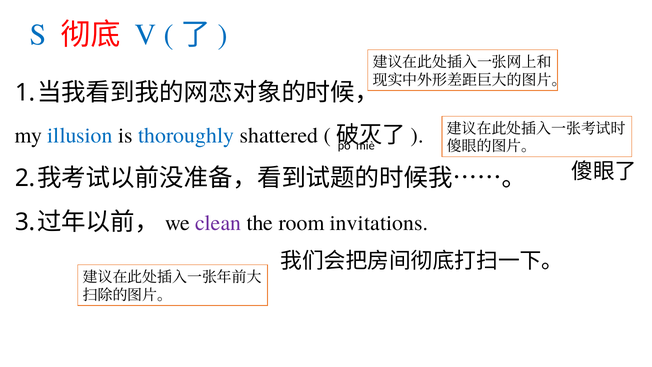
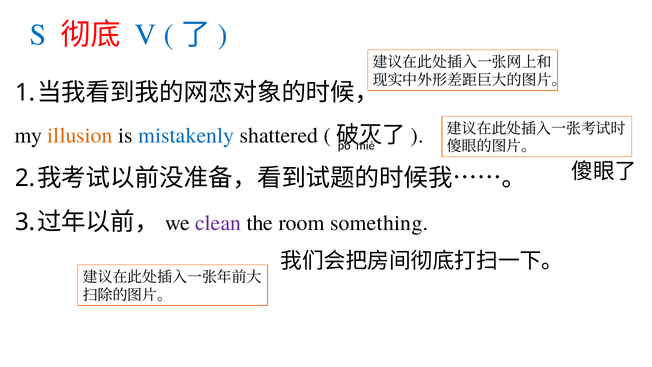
illusion colour: blue -> orange
thoroughly: thoroughly -> mistakenly
invitations: invitations -> something
